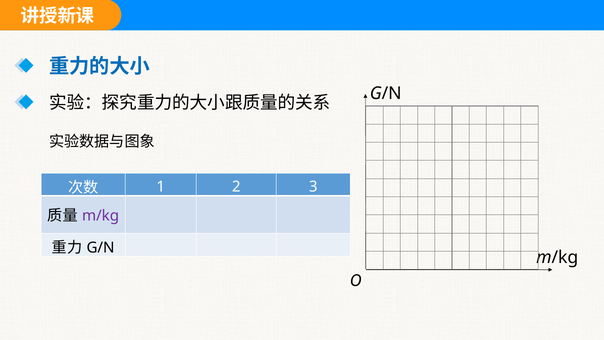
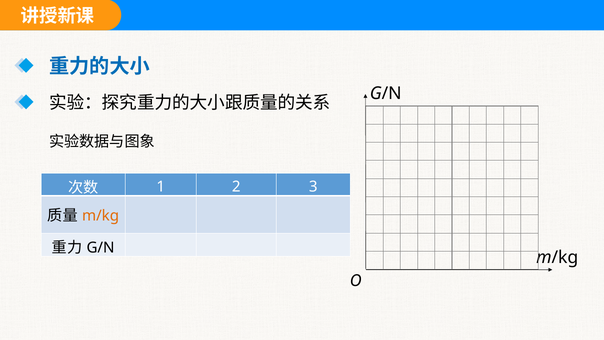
m/kg at (101, 216) colour: purple -> orange
